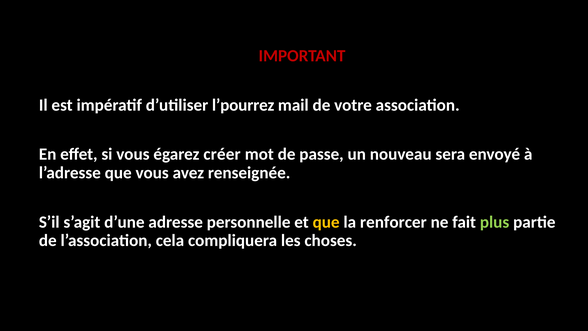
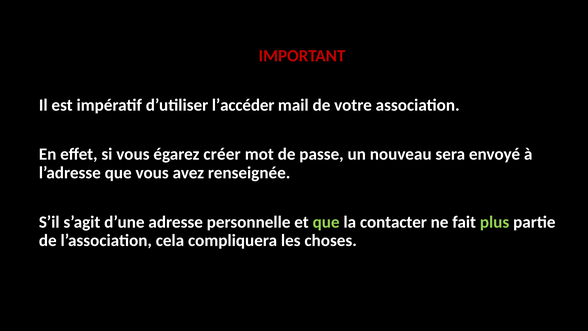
l’pourrez: l’pourrez -> l’accéder
que at (326, 222) colour: yellow -> light green
renforcer: renforcer -> contacter
